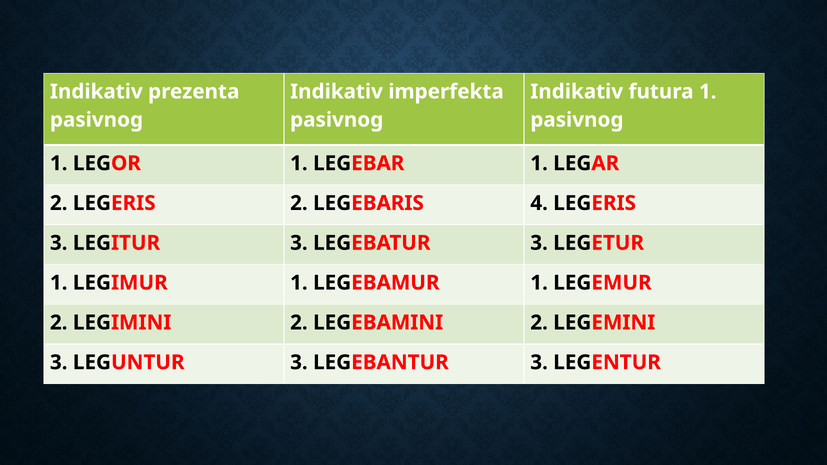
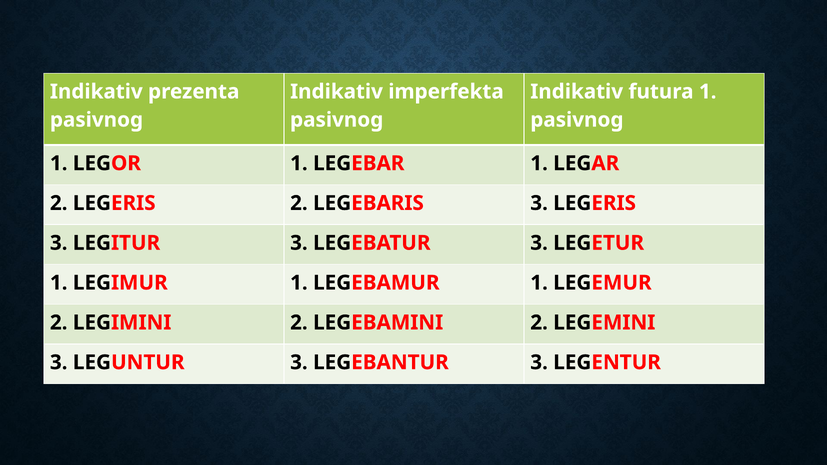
LEGEBARIS 4: 4 -> 3
